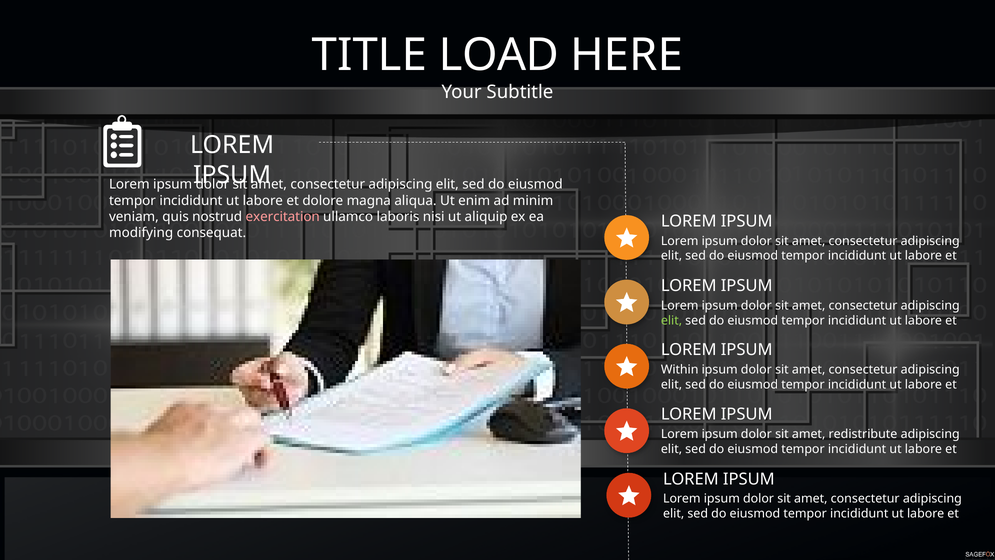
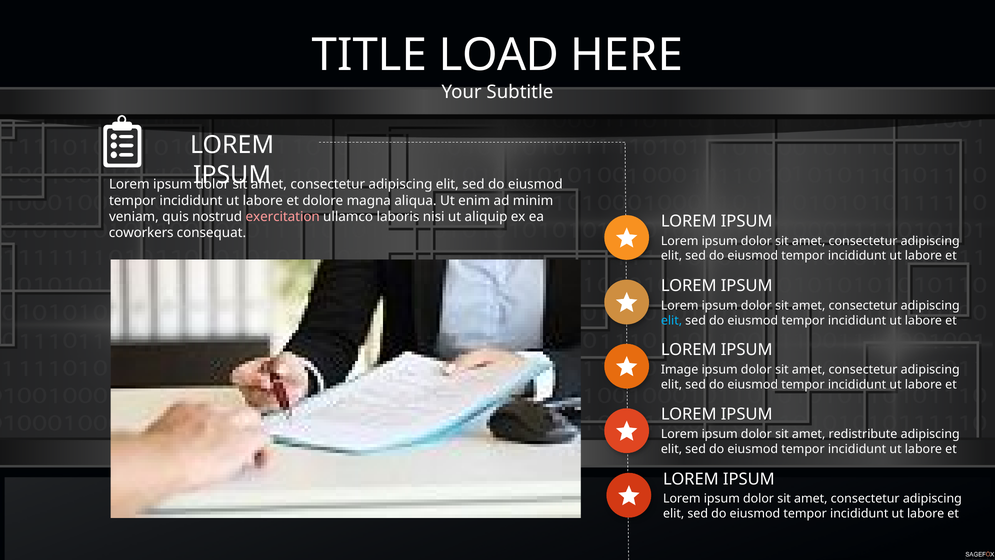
modifying: modifying -> coworkers
elit at (672, 320) colour: light green -> light blue
Within: Within -> Image
